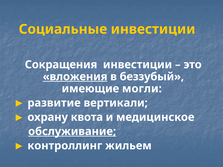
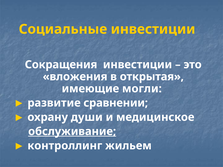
вложения underline: present -> none
беззубый: беззубый -> открытая
вертикали: вертикали -> сравнении
квота: квота -> души
